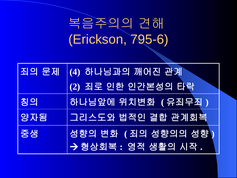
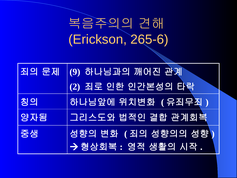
795-6: 795-6 -> 265-6
4: 4 -> 9
